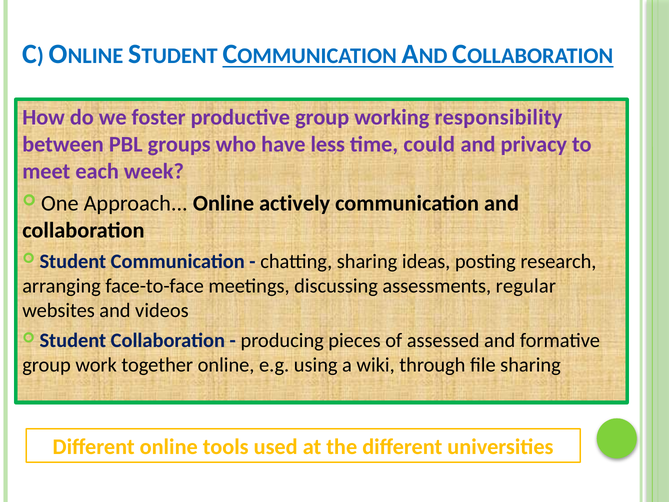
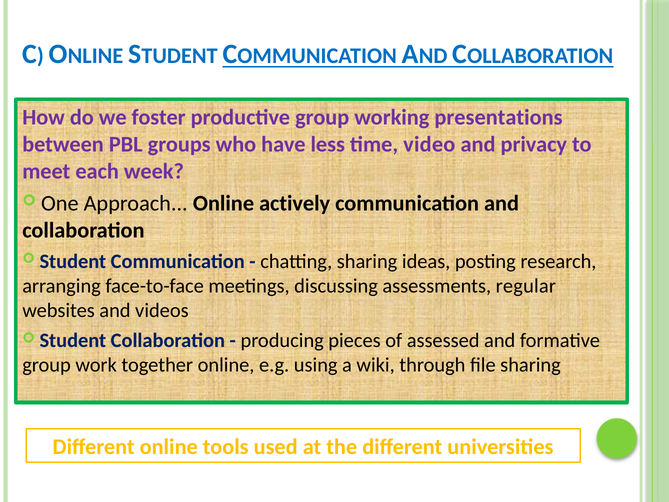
responsibility: responsibility -> presentations
could: could -> video
